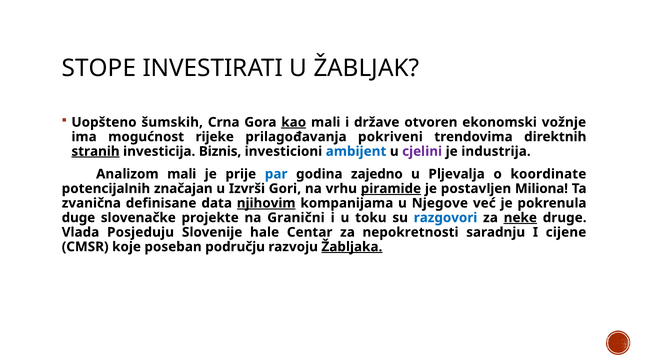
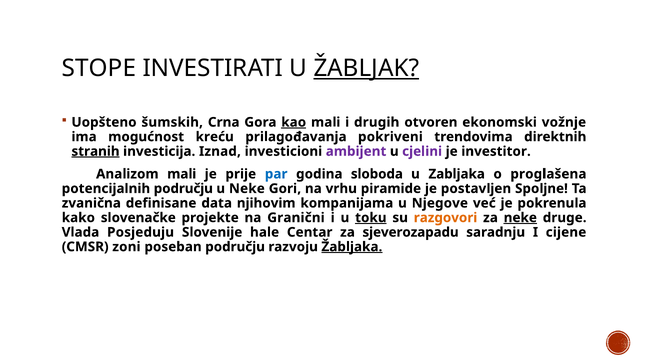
ŽABLJAK underline: none -> present
države: države -> drugih
rijeke: rijeke -> kreću
Biznis: Biznis -> Iznad
ambijent colour: blue -> purple
industrija: industrija -> investitor
zajedno: zajedno -> sloboda
Pljevalja: Pljevalja -> Zabljaka
koordinate: koordinate -> proglašena
potencijalnih značajan: značajan -> području
u Izvrši: Izvrši -> Neke
piramide underline: present -> none
Miliona: Miliona -> Spoljne
njihovim underline: present -> none
duge: duge -> kako
toku underline: none -> present
razgovori colour: blue -> orange
nepokretnosti: nepokretnosti -> sjeverozapadu
koje: koje -> zoni
